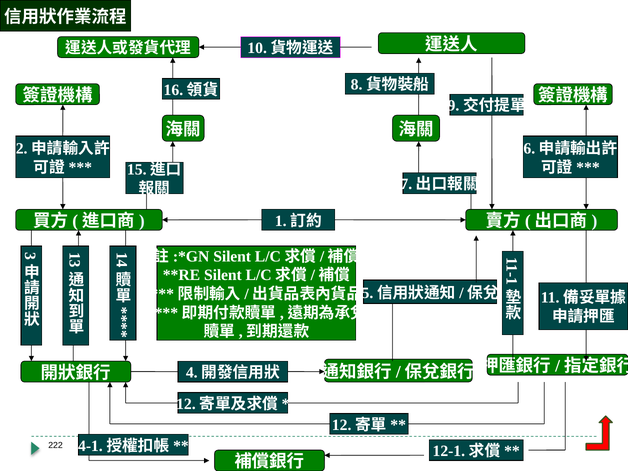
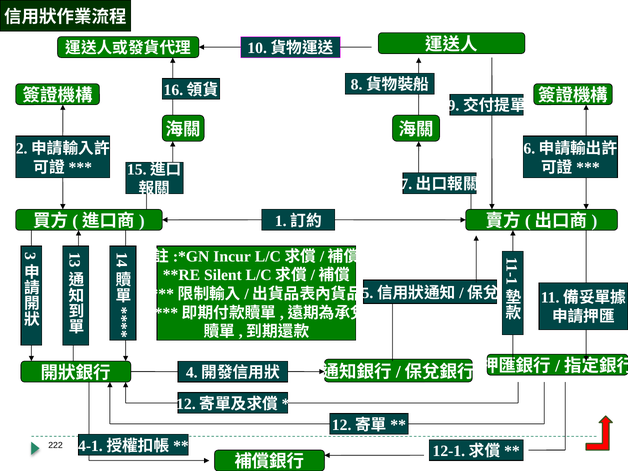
Silent at (232, 256): Silent -> Incur
